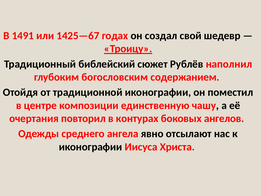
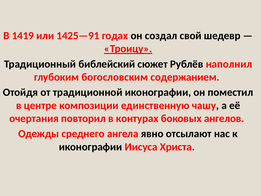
1491: 1491 -> 1419
1425—67: 1425—67 -> 1425—91
